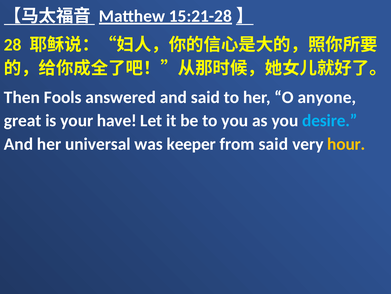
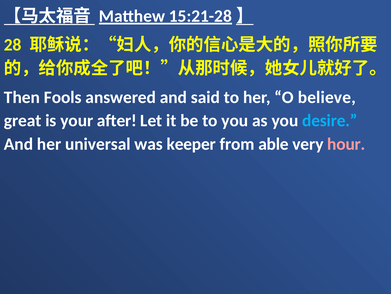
anyone: anyone -> believe
have: have -> after
from said: said -> able
hour colour: yellow -> pink
